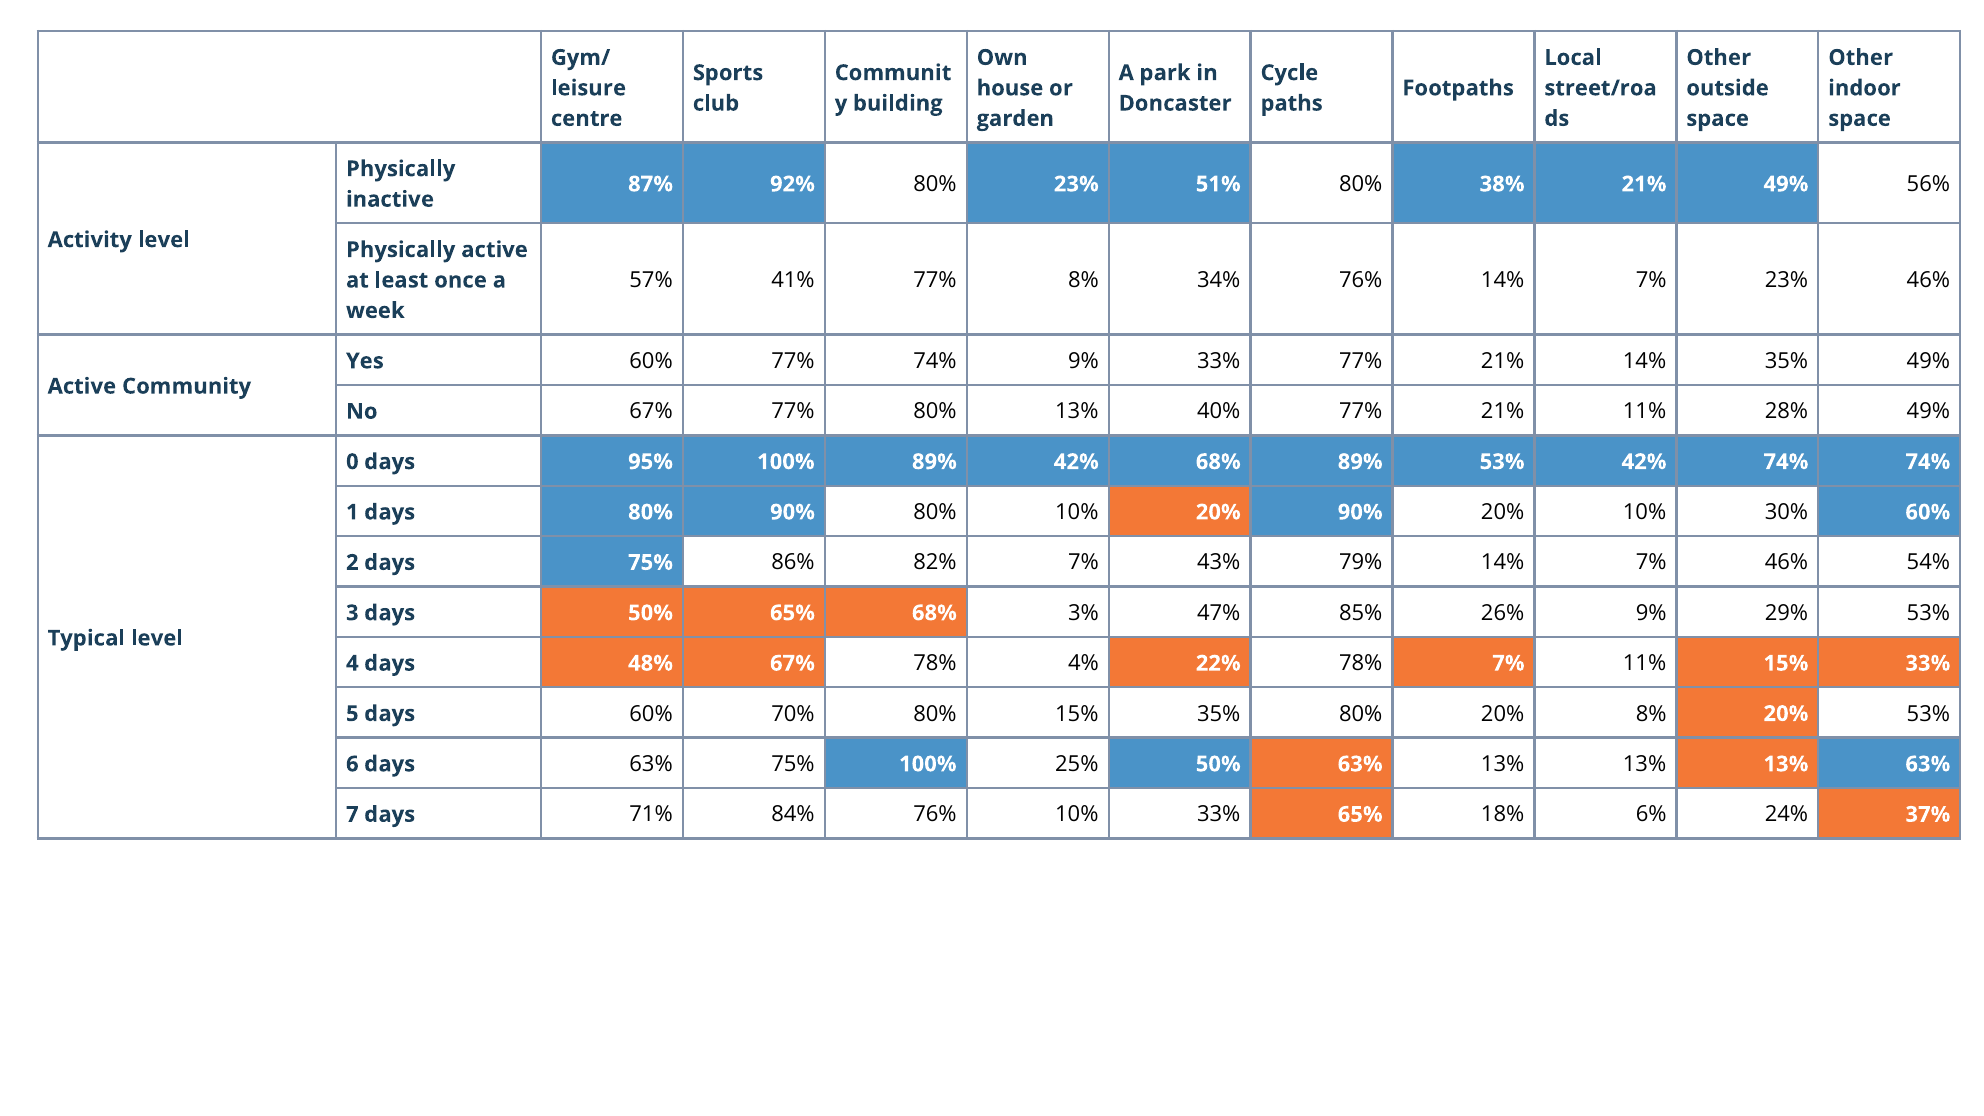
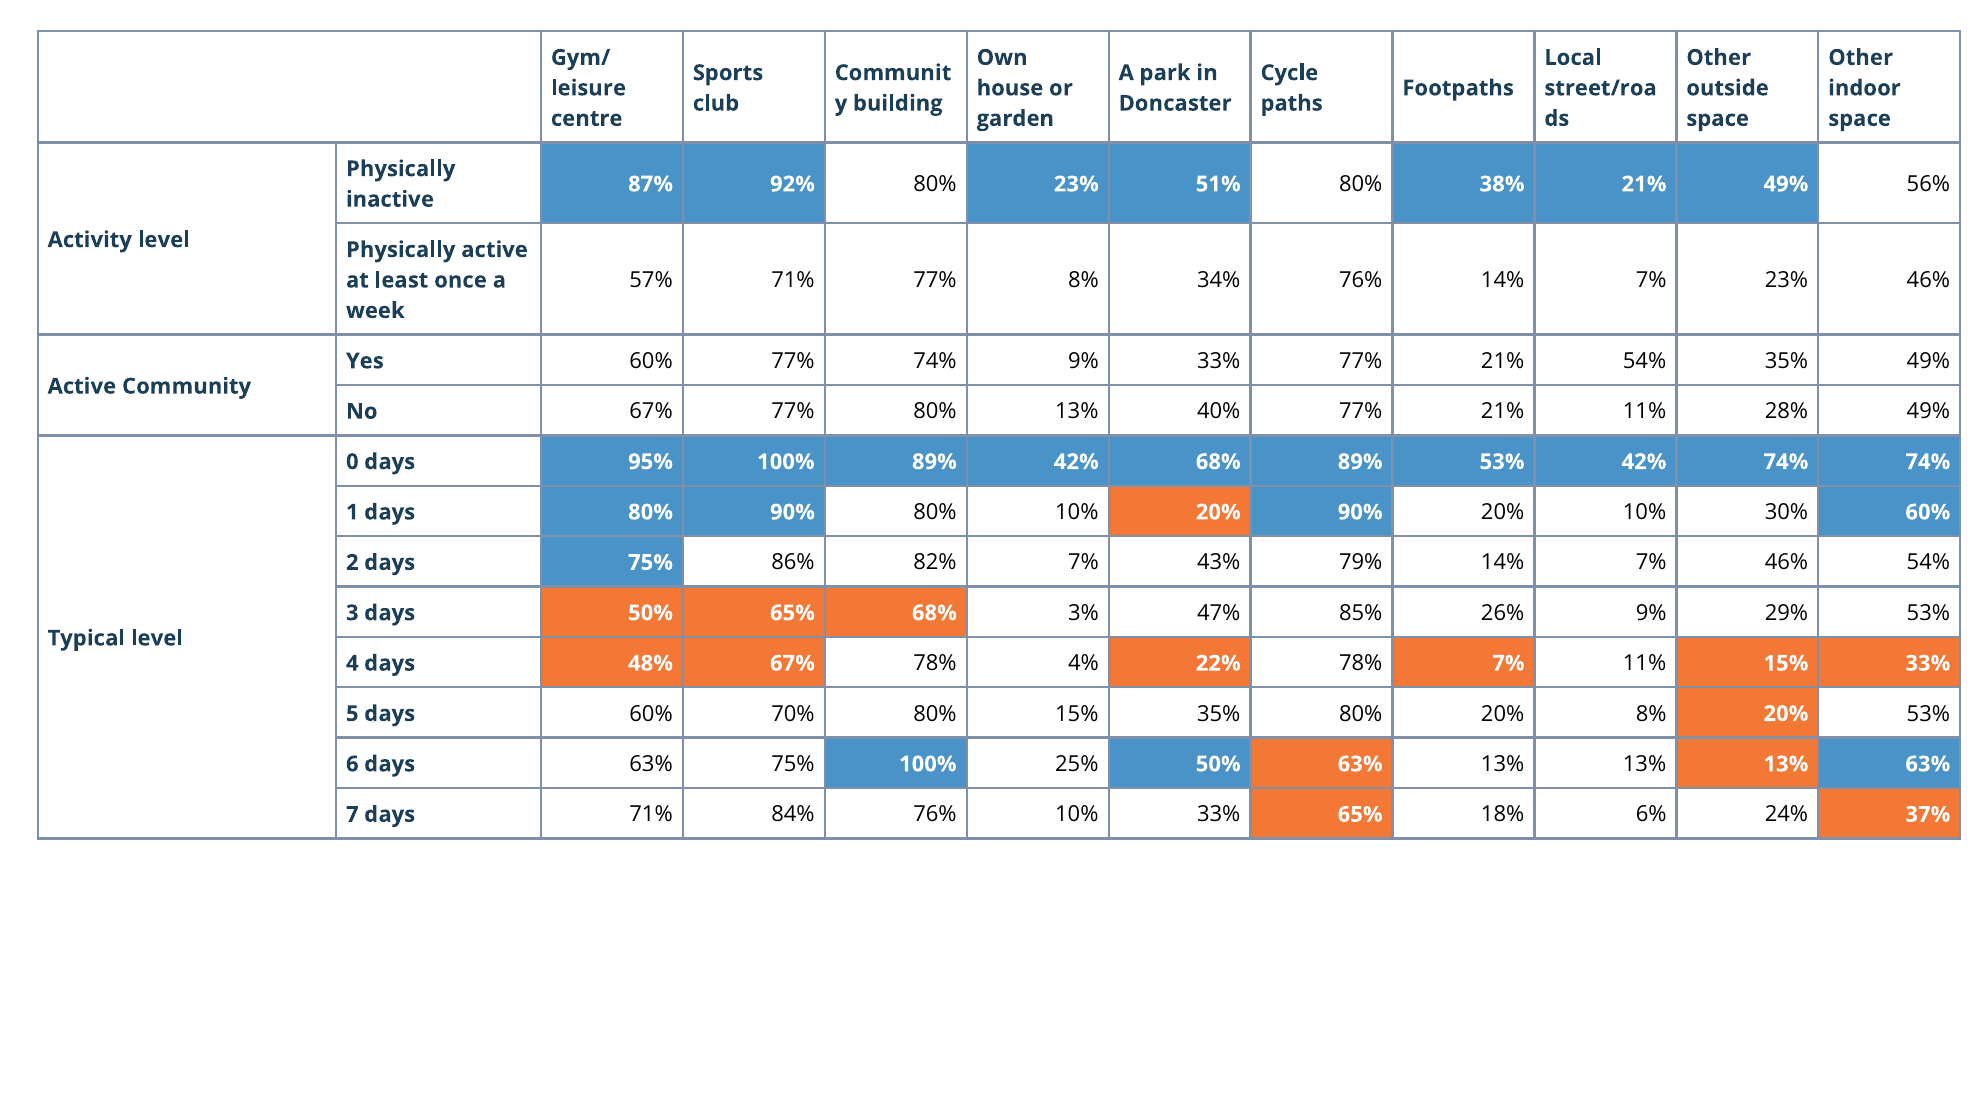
57% 41%: 41% -> 71%
21% 14%: 14% -> 54%
